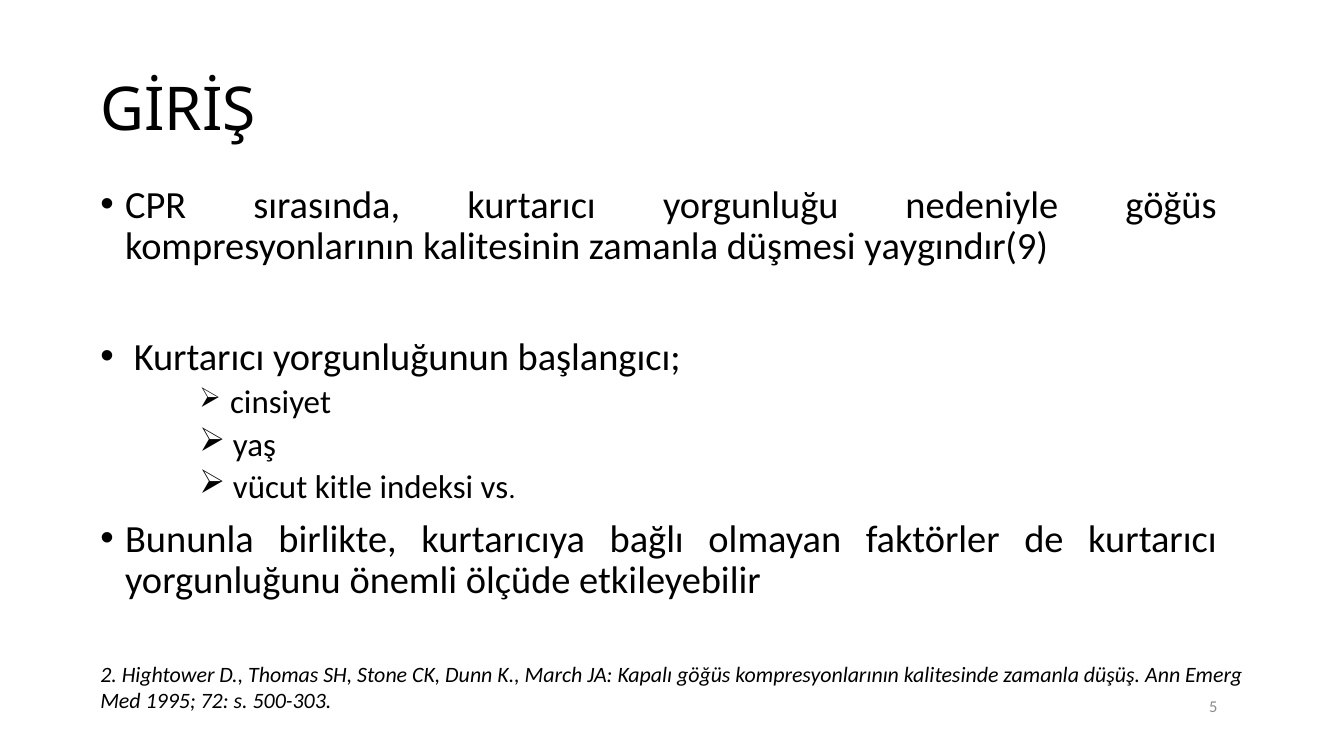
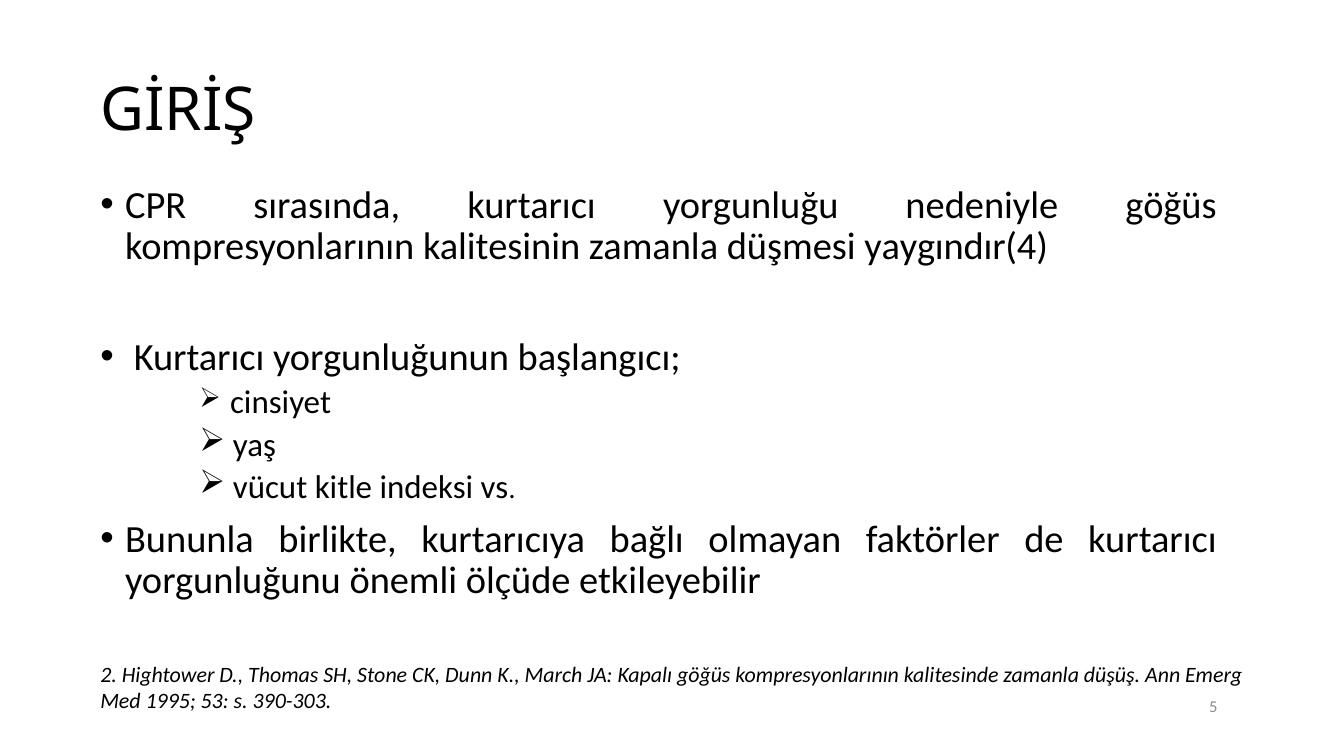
yaygındır(9: yaygındır(9 -> yaygındır(4
72: 72 -> 53
500-303: 500-303 -> 390-303
